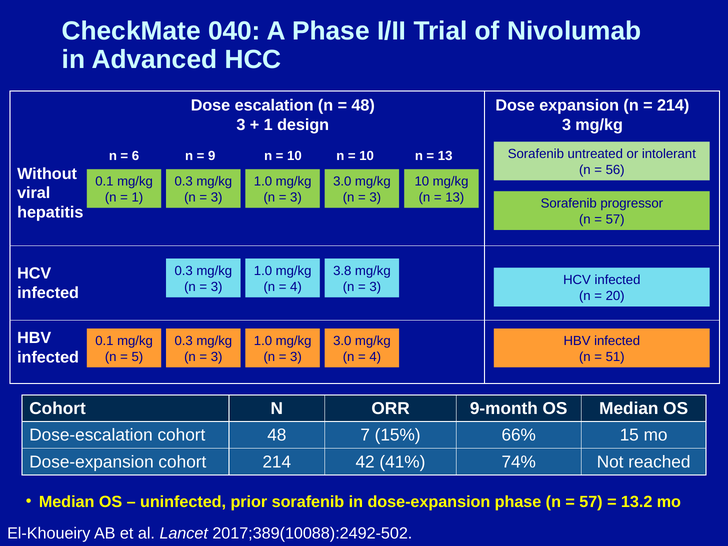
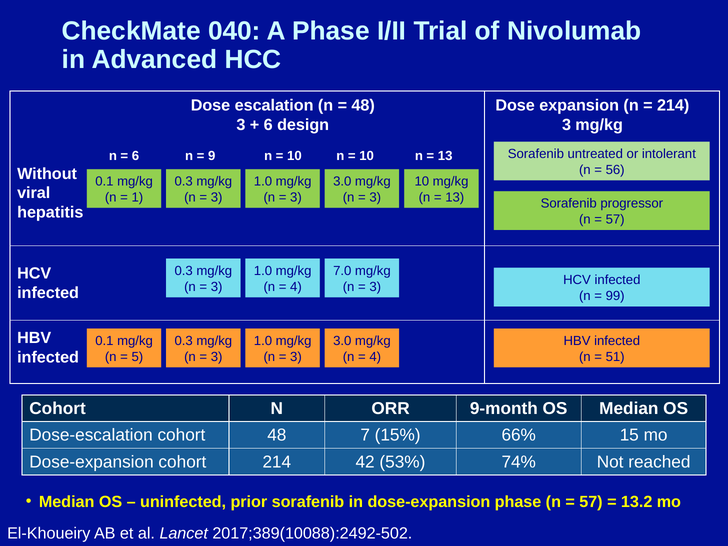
1 at (268, 125): 1 -> 6
3.8: 3.8 -> 7.0
20: 20 -> 99
41%: 41% -> 53%
